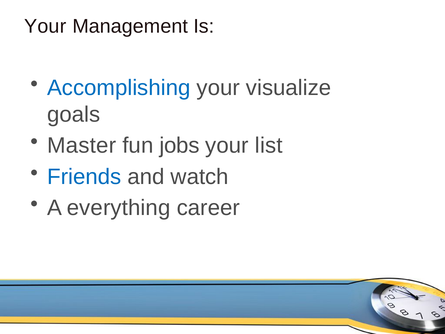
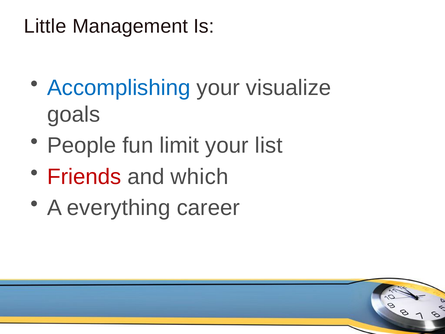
Your at (45, 26): Your -> Little
Master: Master -> People
jobs: jobs -> limit
Friends colour: blue -> red
watch: watch -> which
